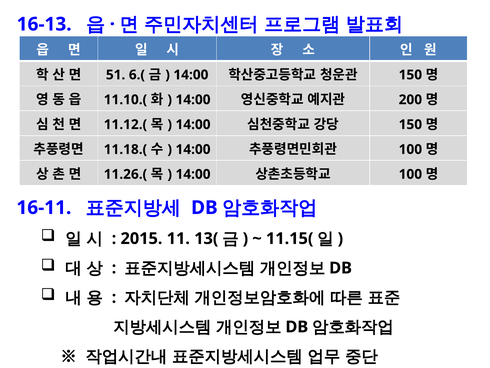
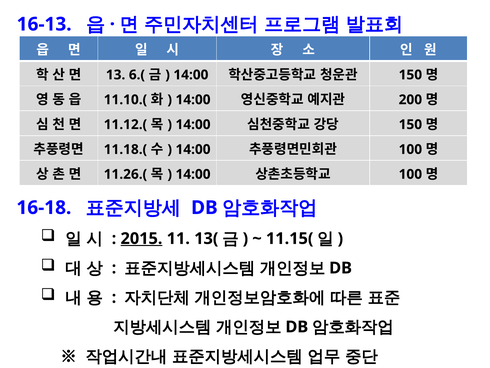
51: 51 -> 13
16-11: 16-11 -> 16-18
2015 underline: none -> present
